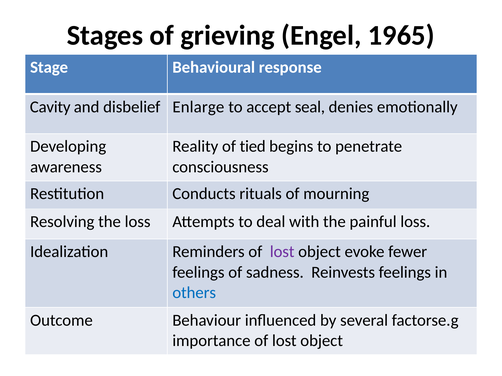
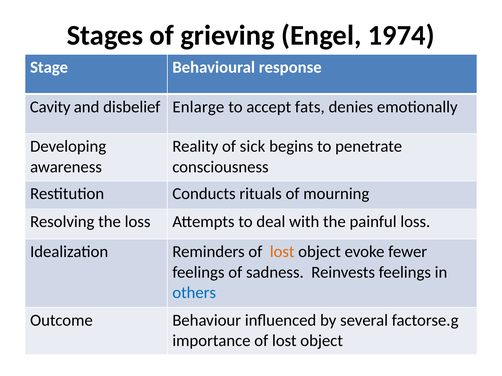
1965: 1965 -> 1974
seal: seal -> fats
tied: tied -> sick
lost at (282, 252) colour: purple -> orange
